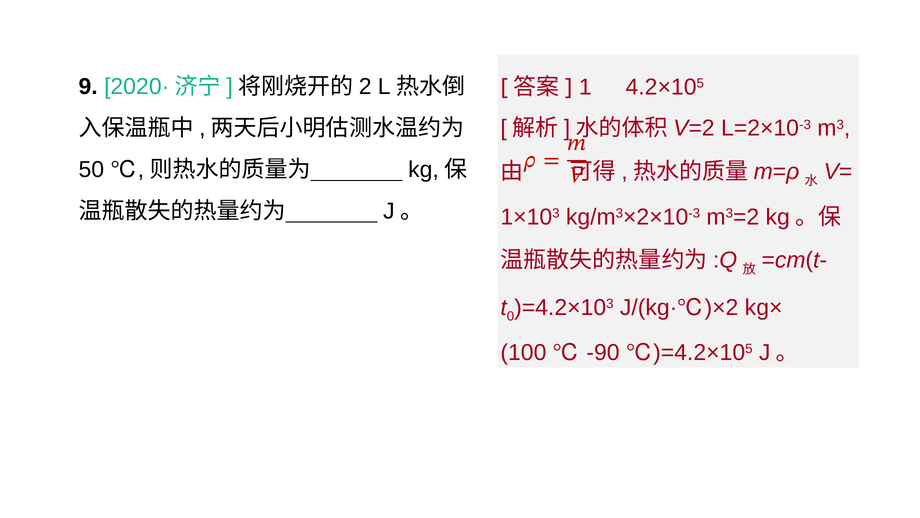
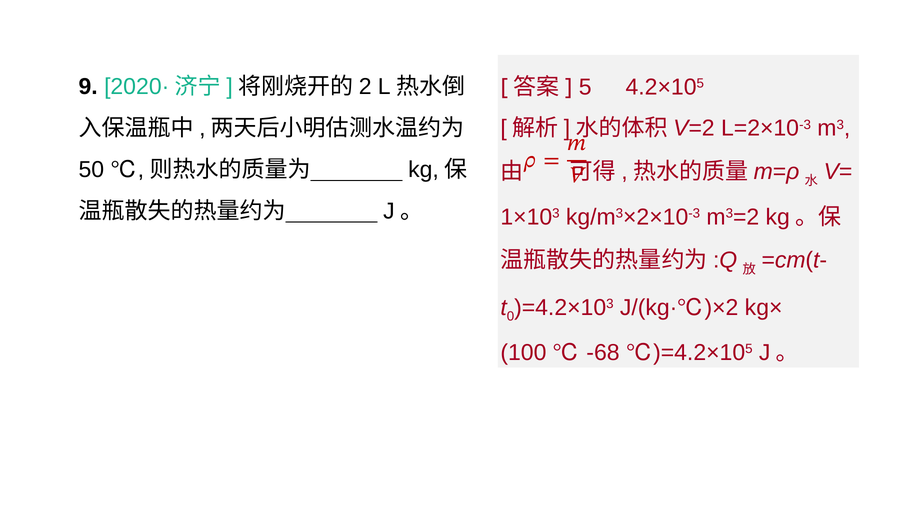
1 at (585, 87): 1 -> 5
-90: -90 -> -68
